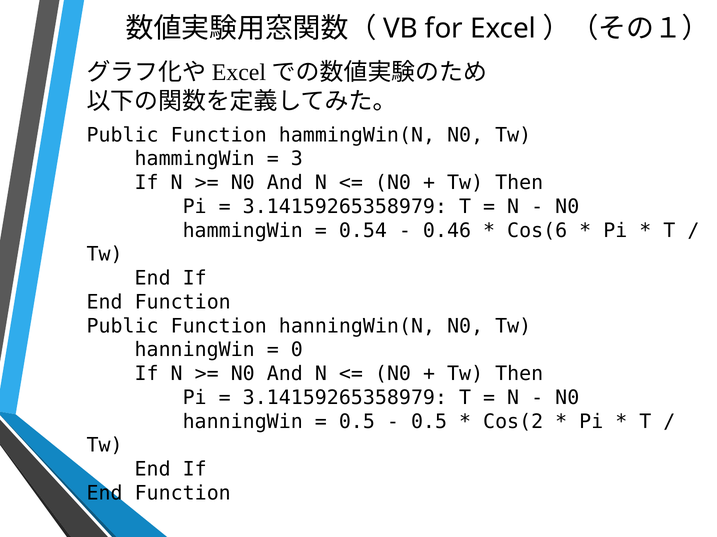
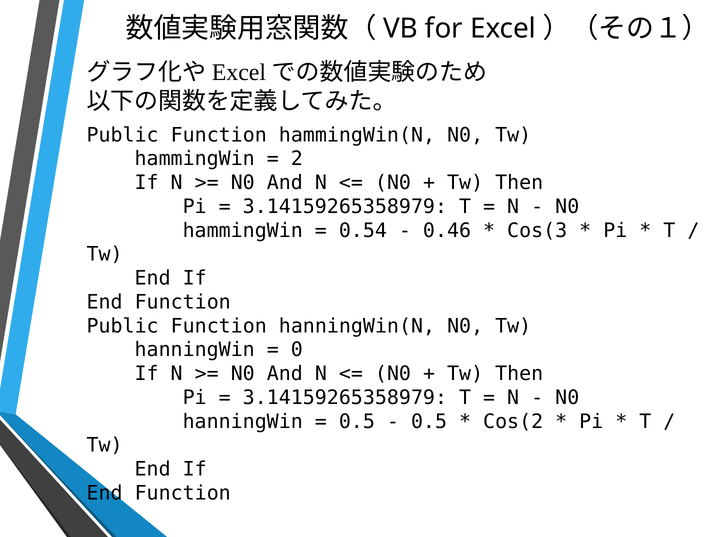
3: 3 -> 2
Cos(6: Cos(6 -> Cos(3
